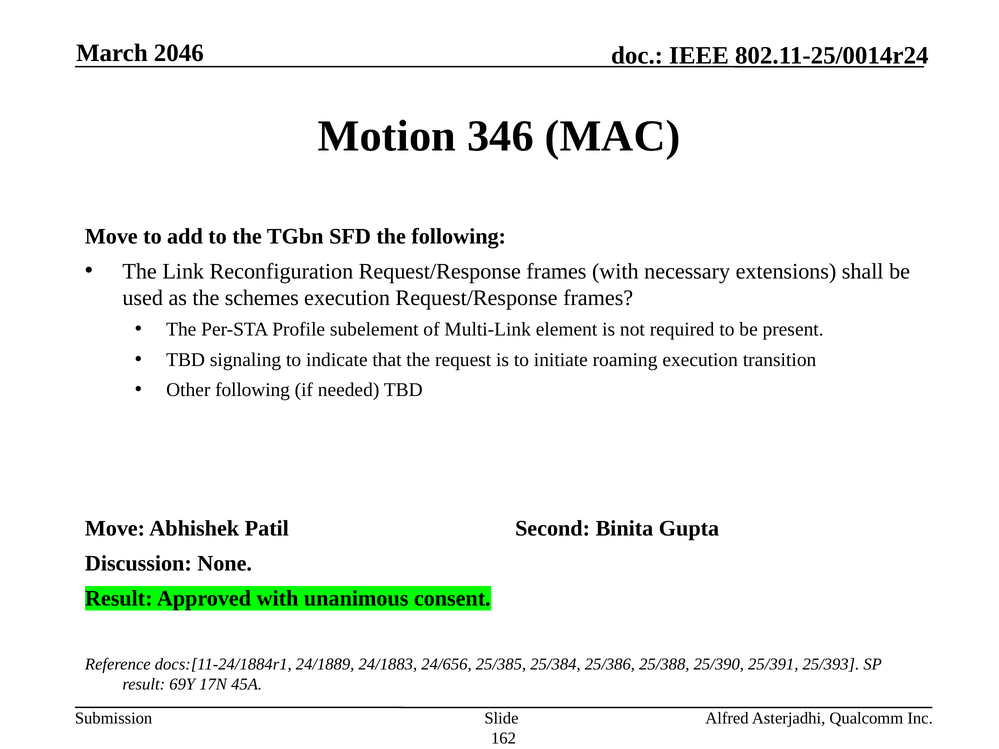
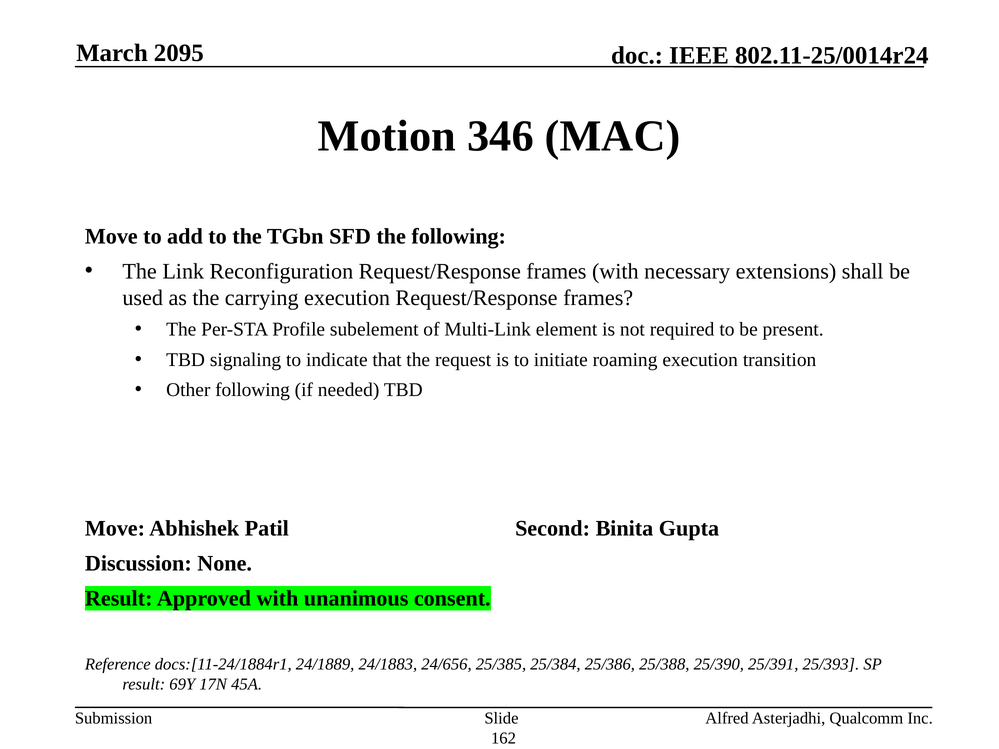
2046: 2046 -> 2095
schemes: schemes -> carrying
